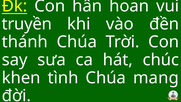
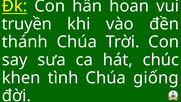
mang: mang -> giống
